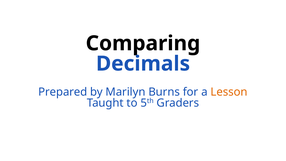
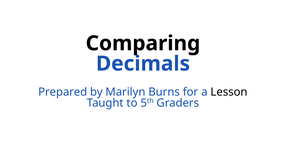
Lesson colour: orange -> black
